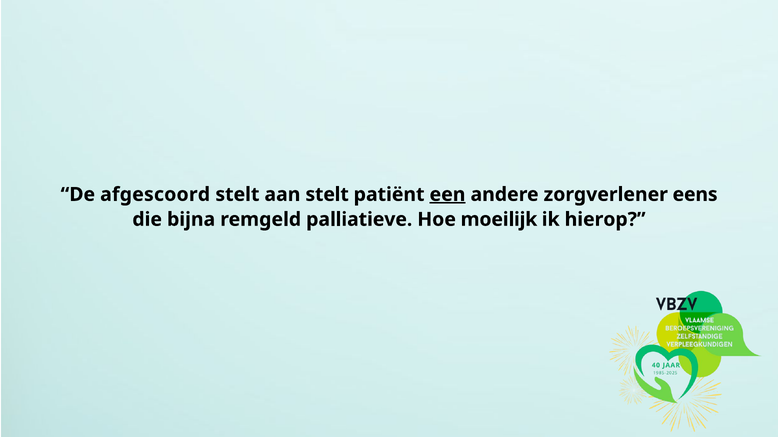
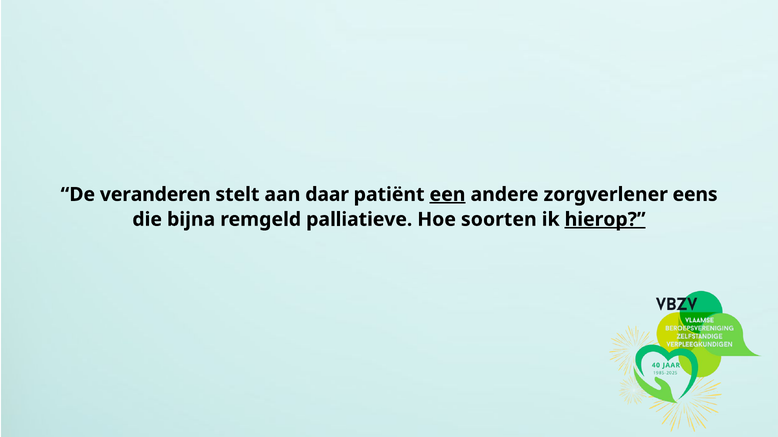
afgescoord: afgescoord -> veranderen
aan stelt: stelt -> daar
moeilijk: moeilijk -> soorten
hierop underline: none -> present
